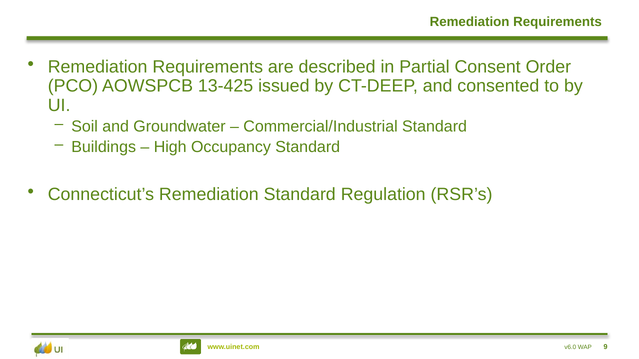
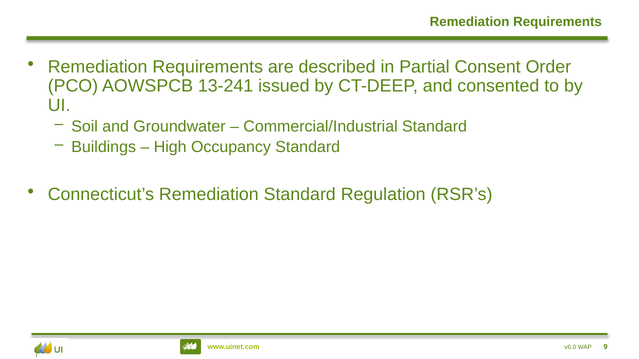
13-425: 13-425 -> 13-241
